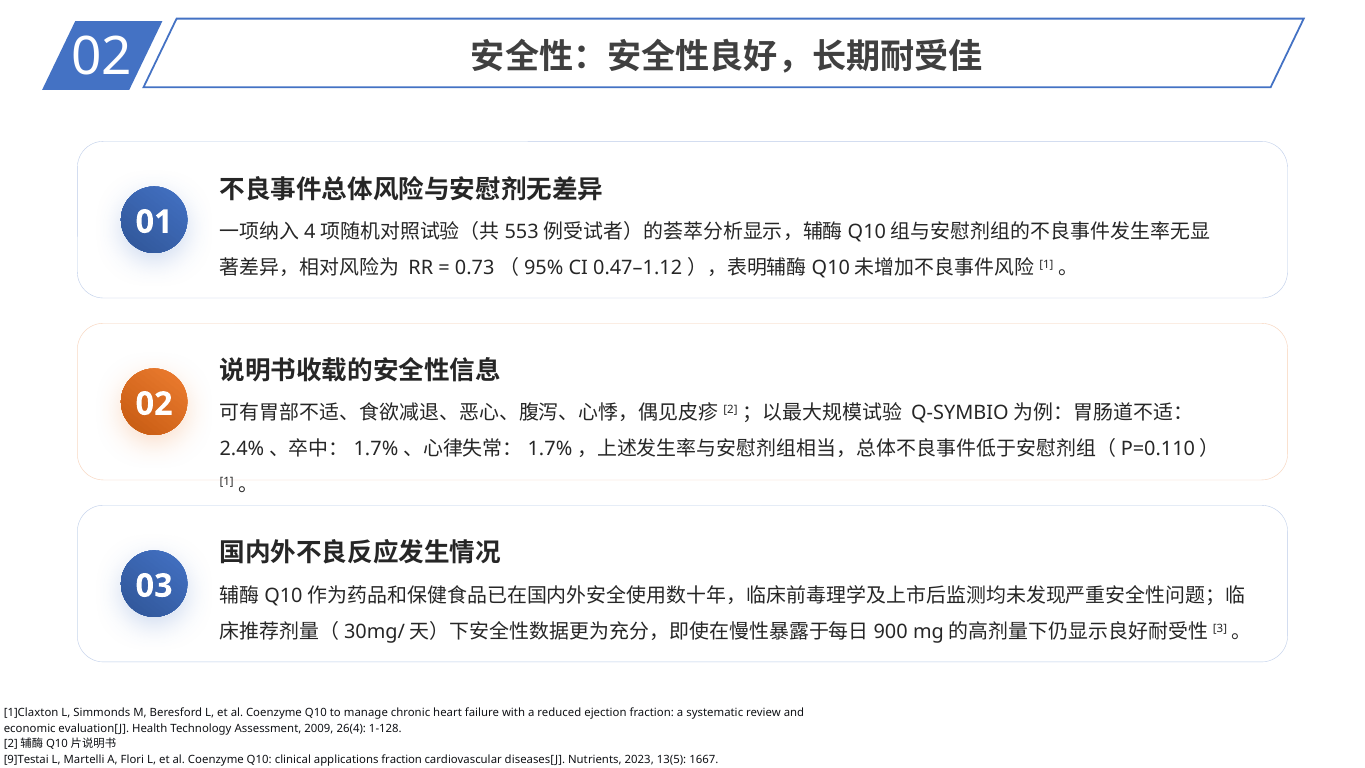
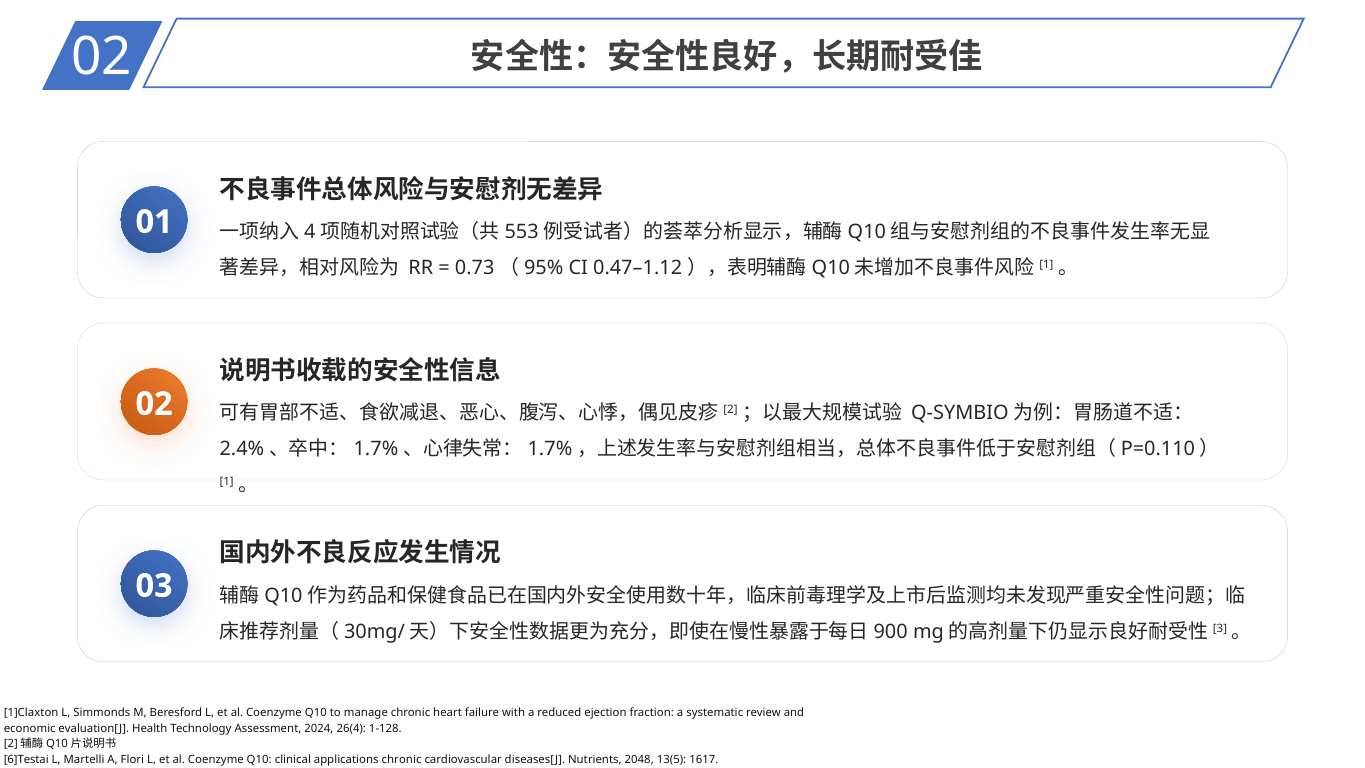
2009: 2009 -> 2024
9]Testai: 9]Testai -> 6]Testai
applications fraction: fraction -> chronic
2023: 2023 -> 2048
1667: 1667 -> 1617
